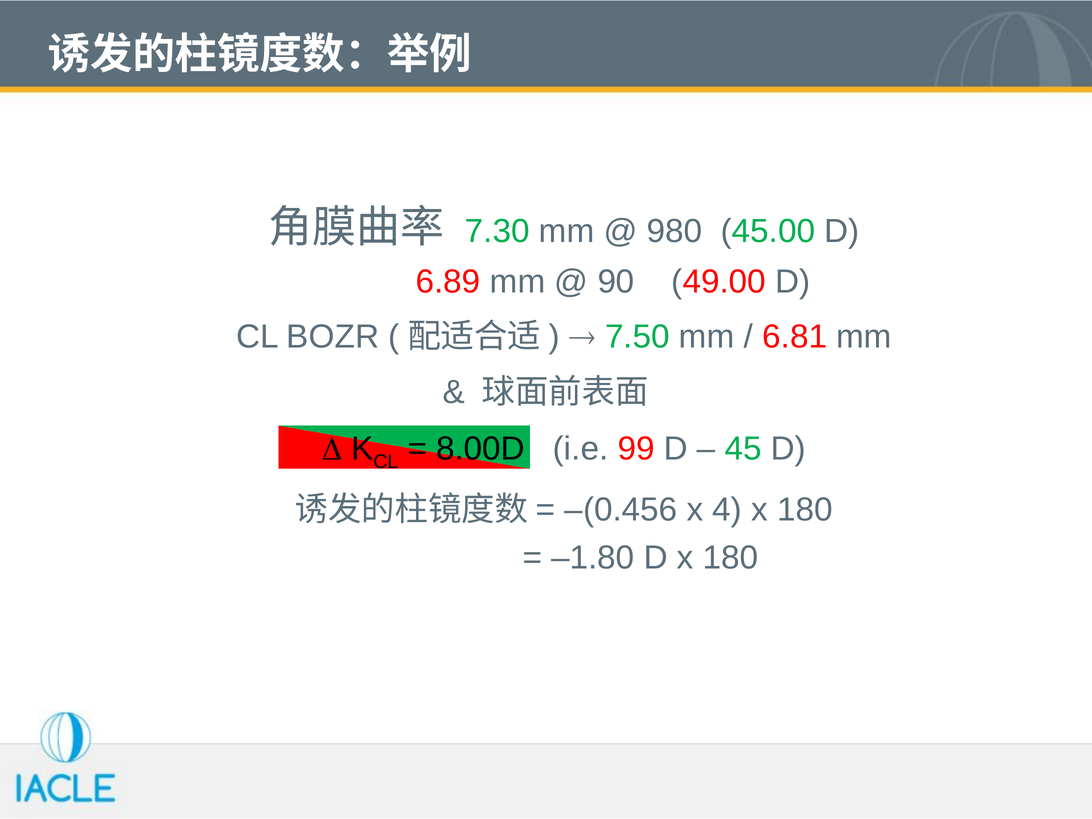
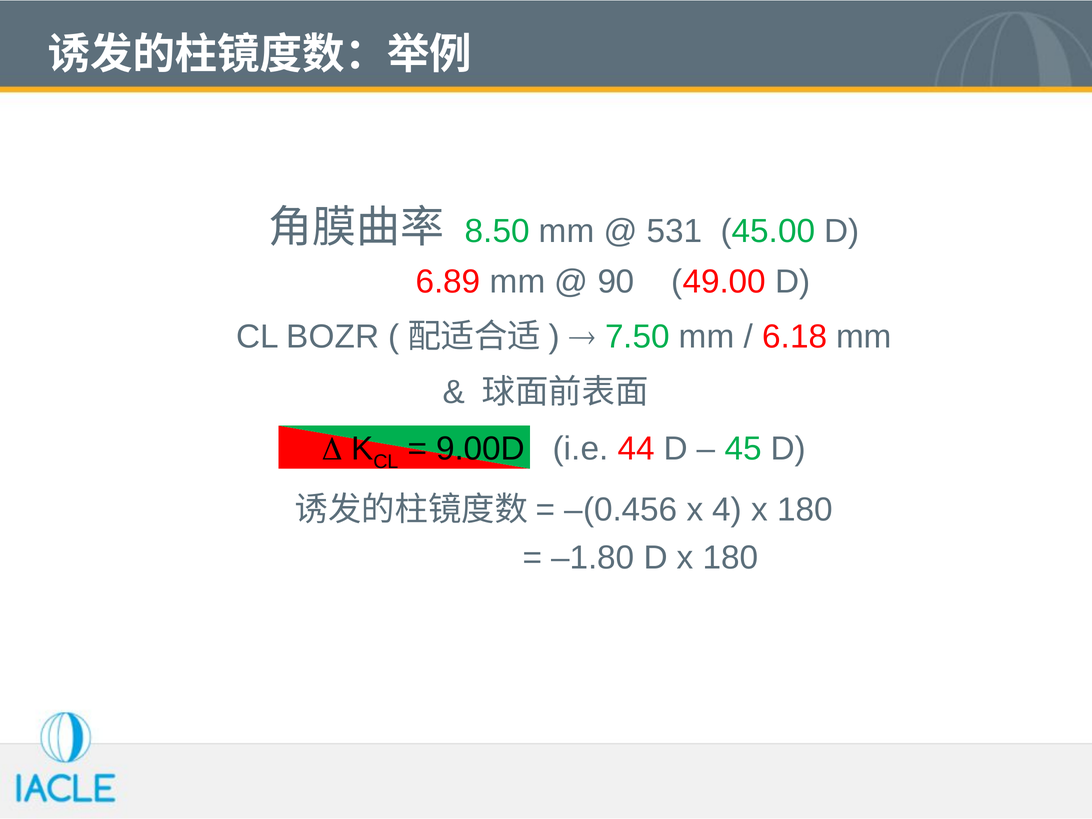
7.30: 7.30 -> 8.50
980: 980 -> 531
6.81: 6.81 -> 6.18
8.00D: 8.00D -> 9.00D
99: 99 -> 44
